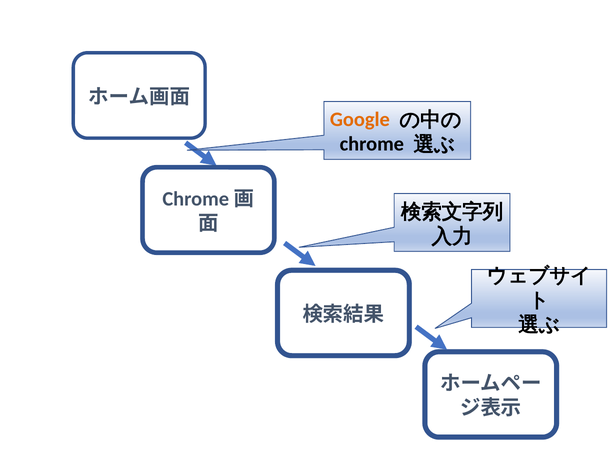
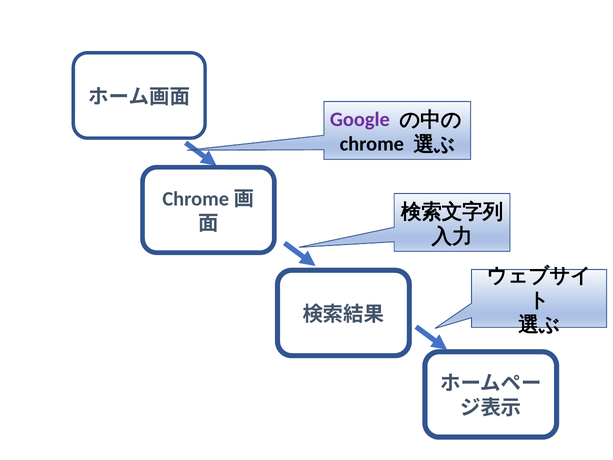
Google colour: orange -> purple
